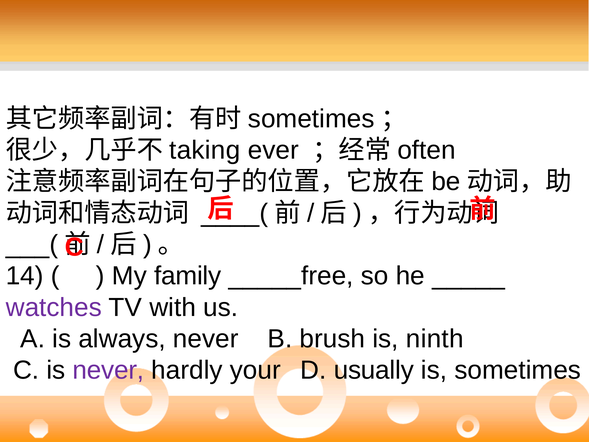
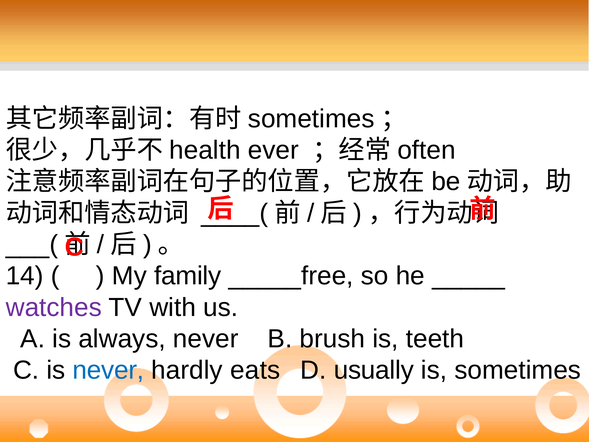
taking: taking -> health
ninth: ninth -> teeth
never at (108, 370) colour: purple -> blue
your: your -> eats
